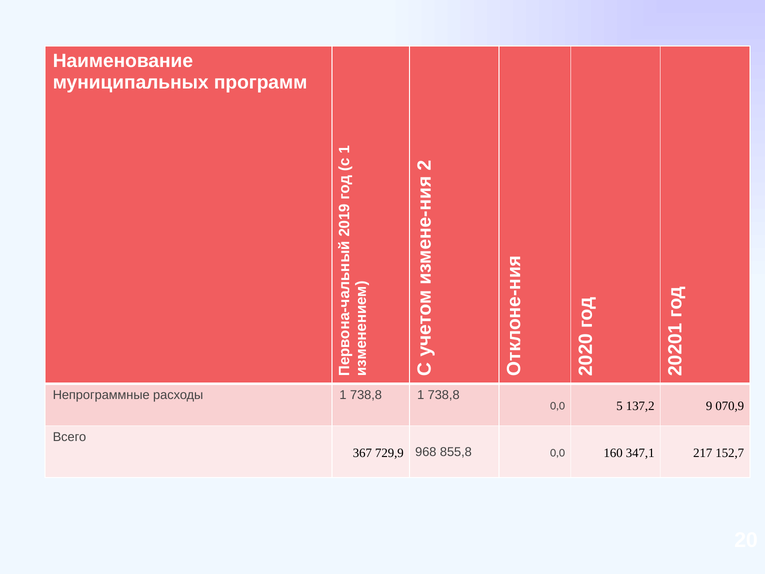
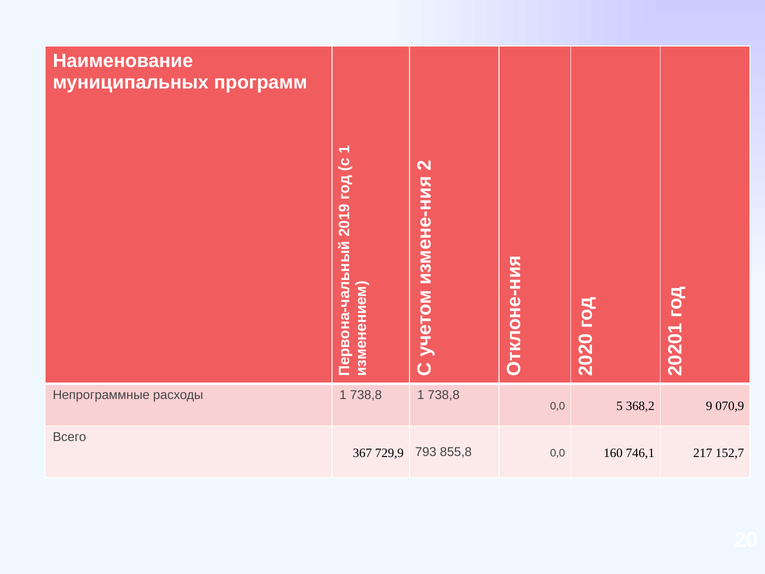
137,2: 137,2 -> 368,2
968: 968 -> 793
347,1: 347,1 -> 746,1
